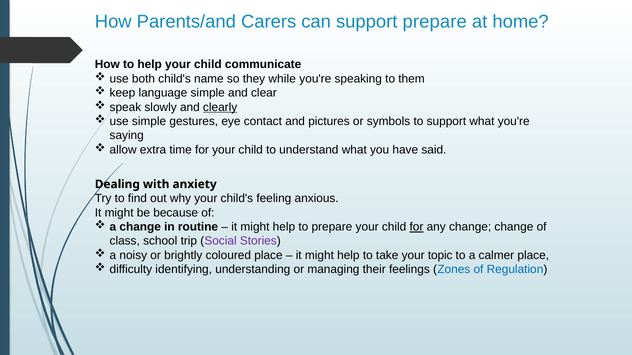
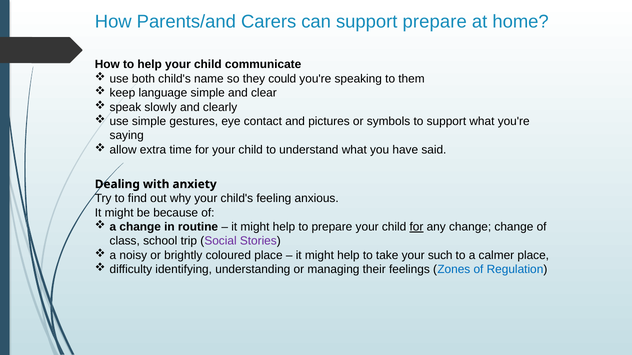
while: while -> could
clearly underline: present -> none
topic: topic -> such
